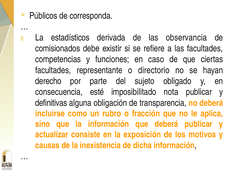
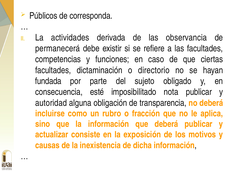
estadísticos: estadísticos -> actividades
comisionados: comisionados -> permanecerá
representante: representante -> dictaminación
derecho: derecho -> fundada
definitivas: definitivas -> autoridad
